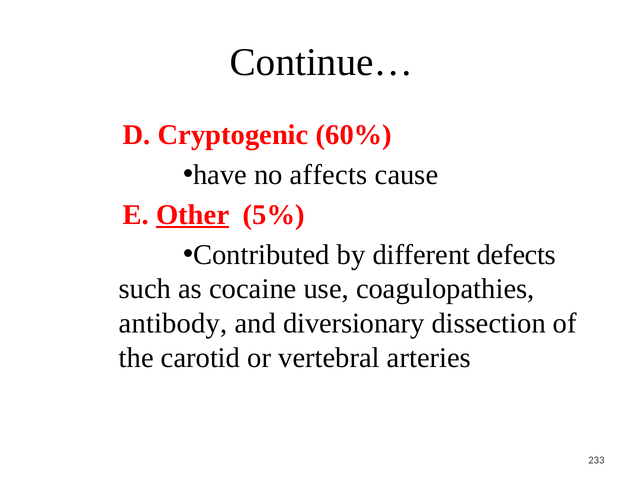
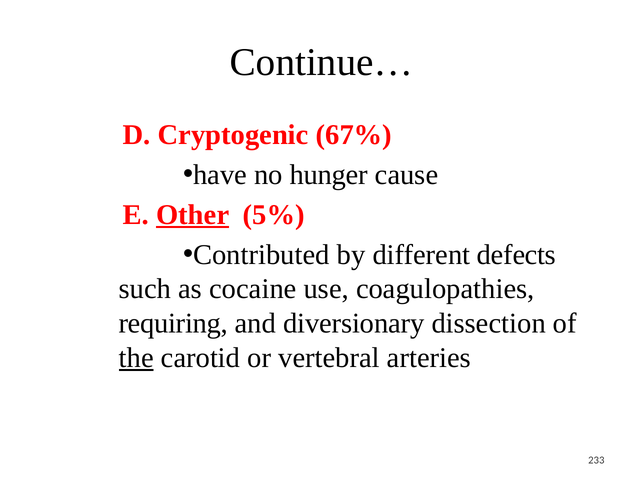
60%: 60% -> 67%
affects: affects -> hunger
antibody: antibody -> requiring
the underline: none -> present
